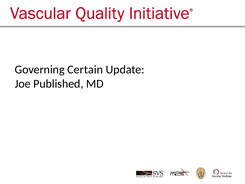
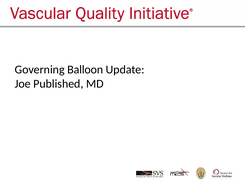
Certain: Certain -> Balloon
